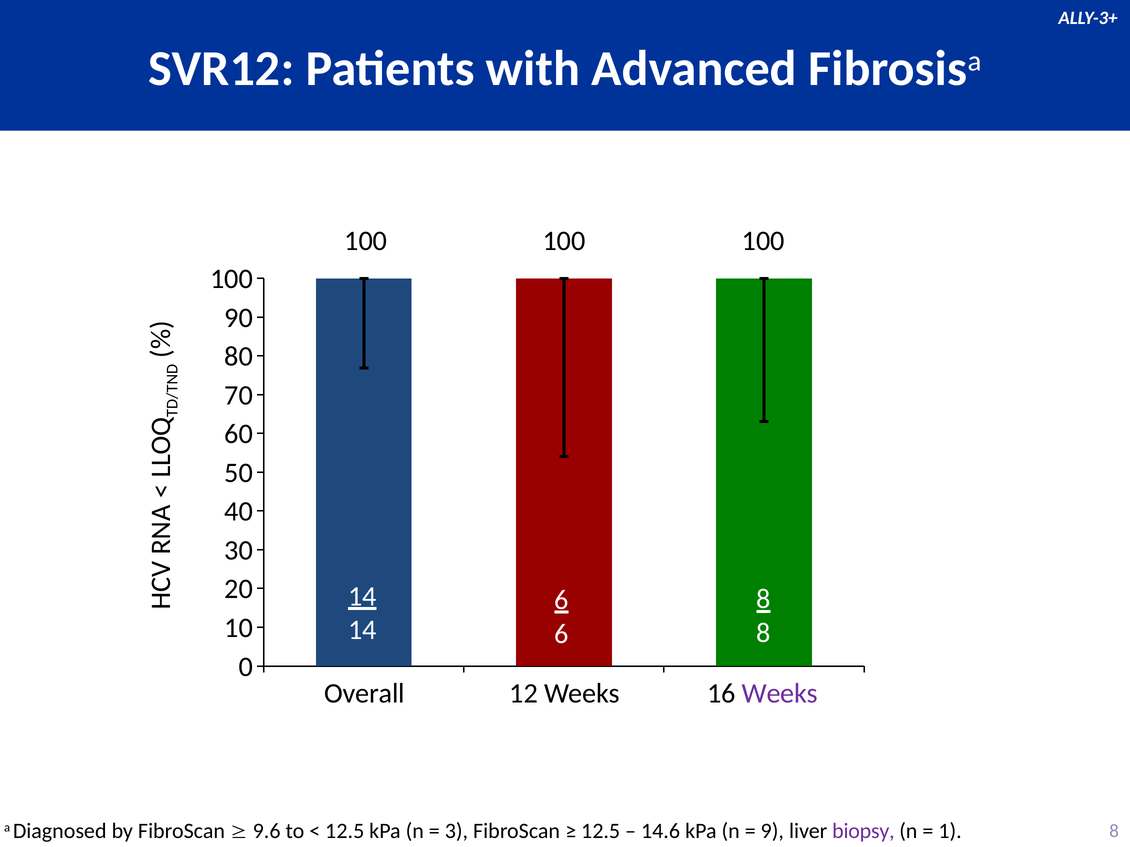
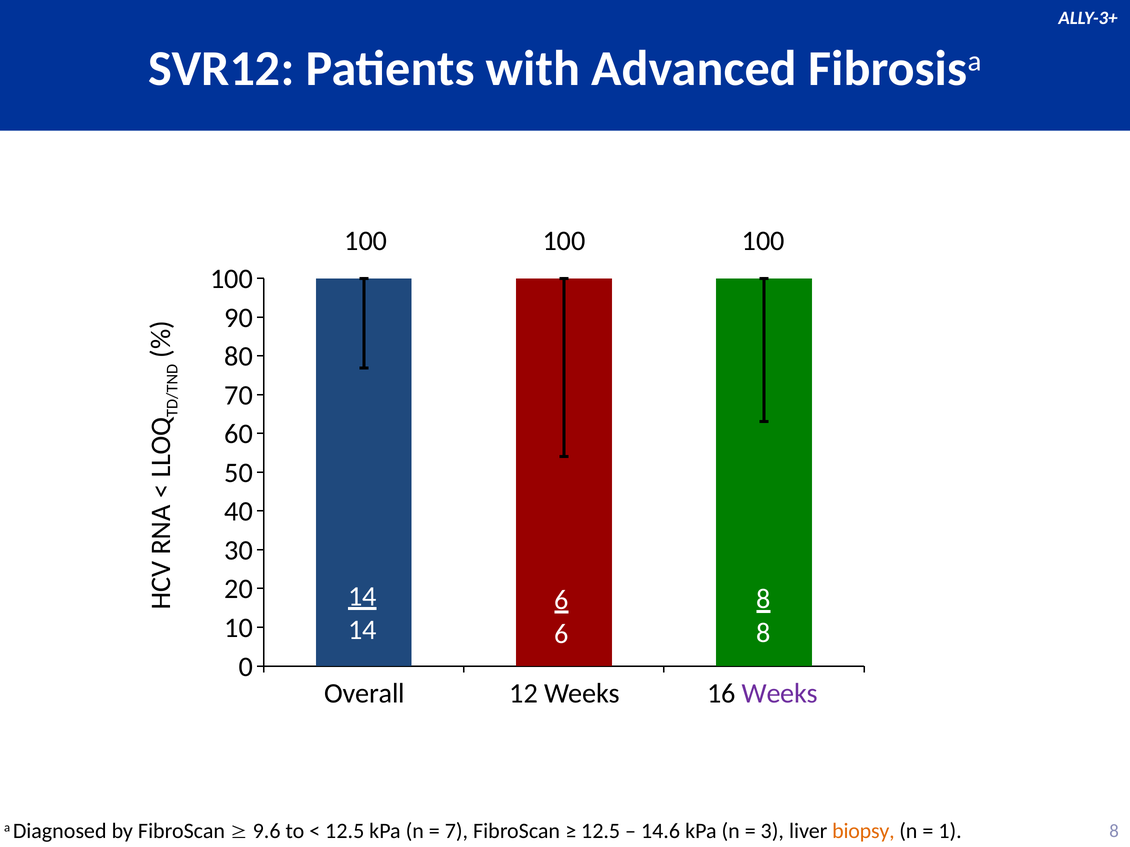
3: 3 -> 7
9: 9 -> 3
biopsy colour: purple -> orange
